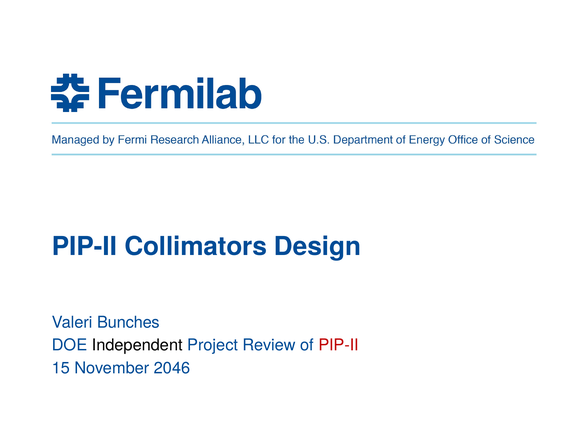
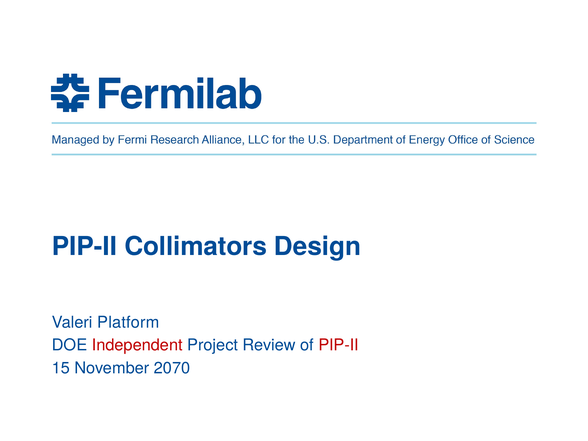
Bunches: Bunches -> Platform
Independent colour: black -> red
2046: 2046 -> 2070
